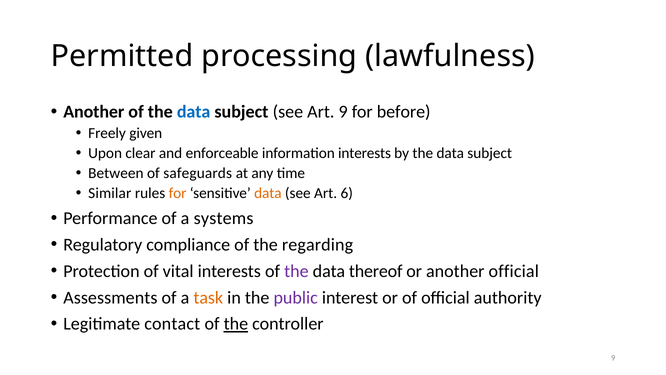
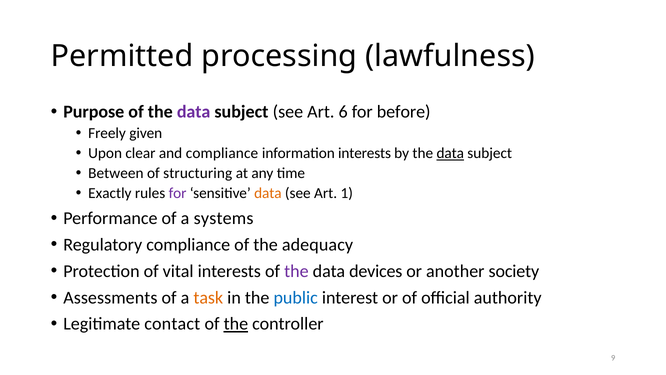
Another at (94, 112): Another -> Purpose
data at (194, 112) colour: blue -> purple
Art 9: 9 -> 6
and enforceable: enforceable -> compliance
data at (450, 153) underline: none -> present
safeguards: safeguards -> structuring
Similar: Similar -> Exactly
for at (178, 193) colour: orange -> purple
6: 6 -> 1
regarding: regarding -> adequacy
thereof: thereof -> devices
another official: official -> society
public colour: purple -> blue
